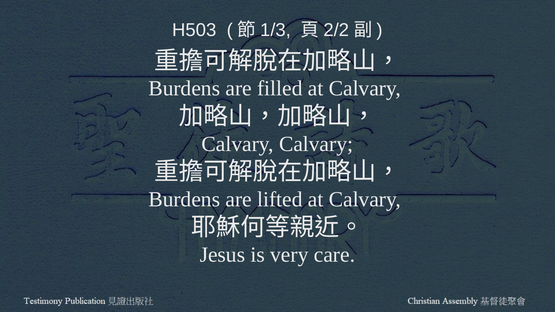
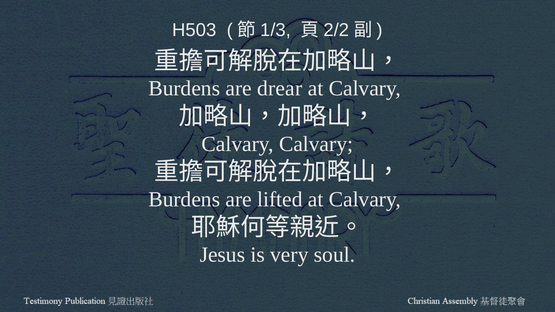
filled: filled -> drear
care: care -> soul
